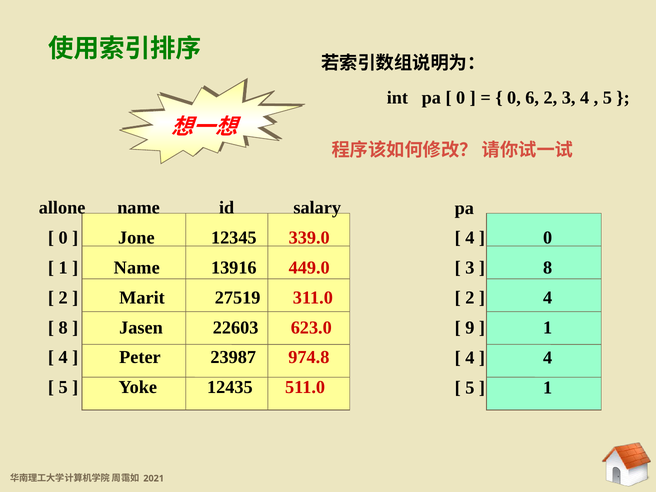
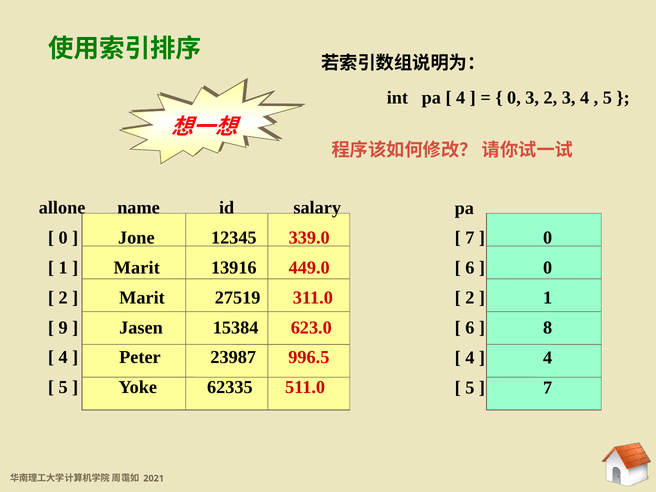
0 at (461, 98): 0 -> 4
0 6: 6 -> 3
4 at (470, 238): 4 -> 7
Name at (137, 268): Name -> Marit
3 at (470, 268): 3 -> 6
8 at (548, 268): 8 -> 0
4 at (548, 298): 4 -> 1
8 at (63, 328): 8 -> 9
22603: 22603 -> 15384
9 at (470, 328): 9 -> 6
1 at (548, 328): 1 -> 8
974.8: 974.8 -> 996.5
12435: 12435 -> 62335
1 at (548, 388): 1 -> 7
